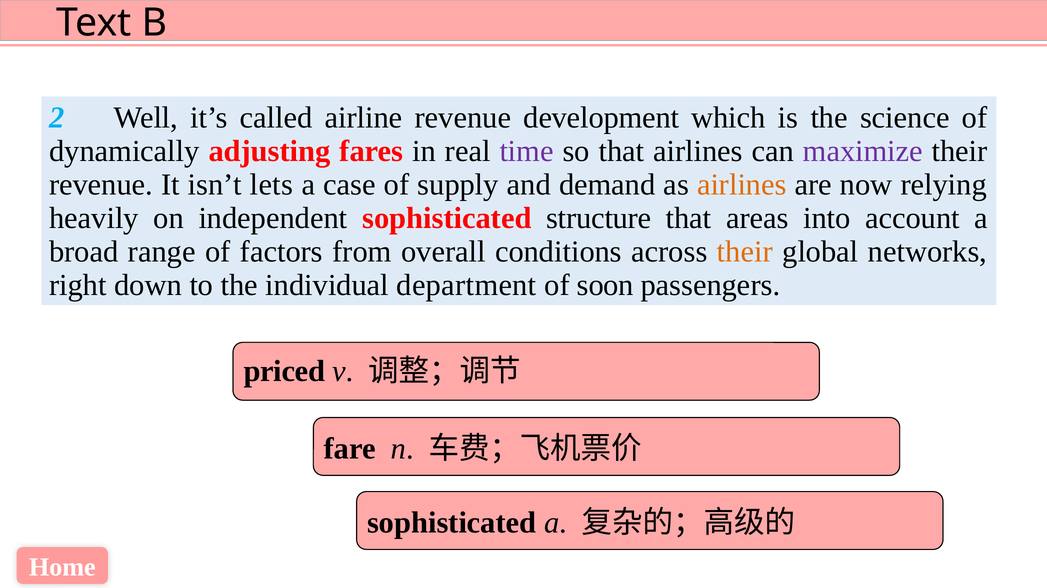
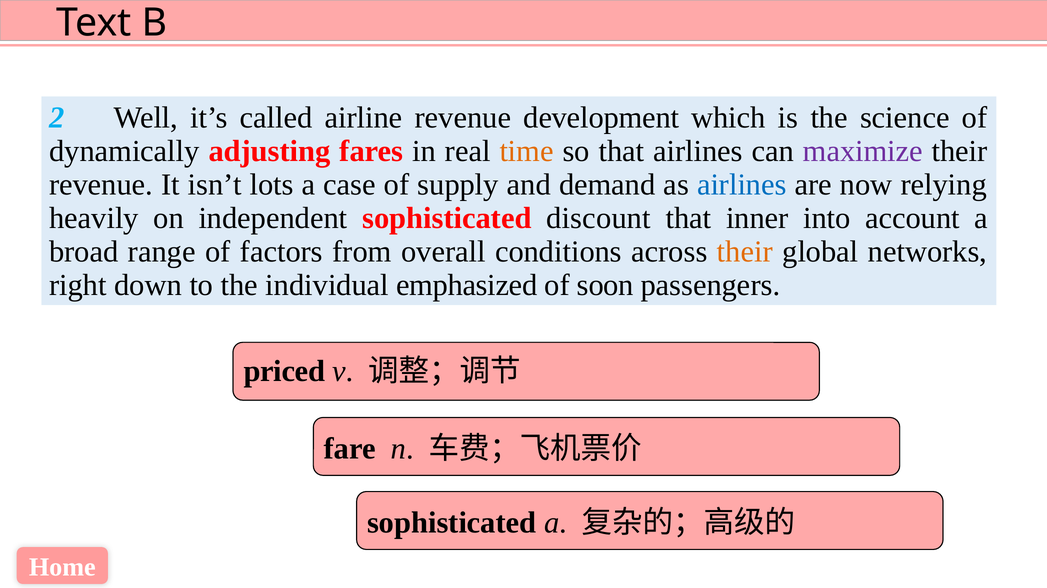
time colour: purple -> orange
lets: lets -> lots
airlines at (742, 185) colour: orange -> blue
structure: structure -> discount
areas: areas -> inner
department: department -> emphasized
